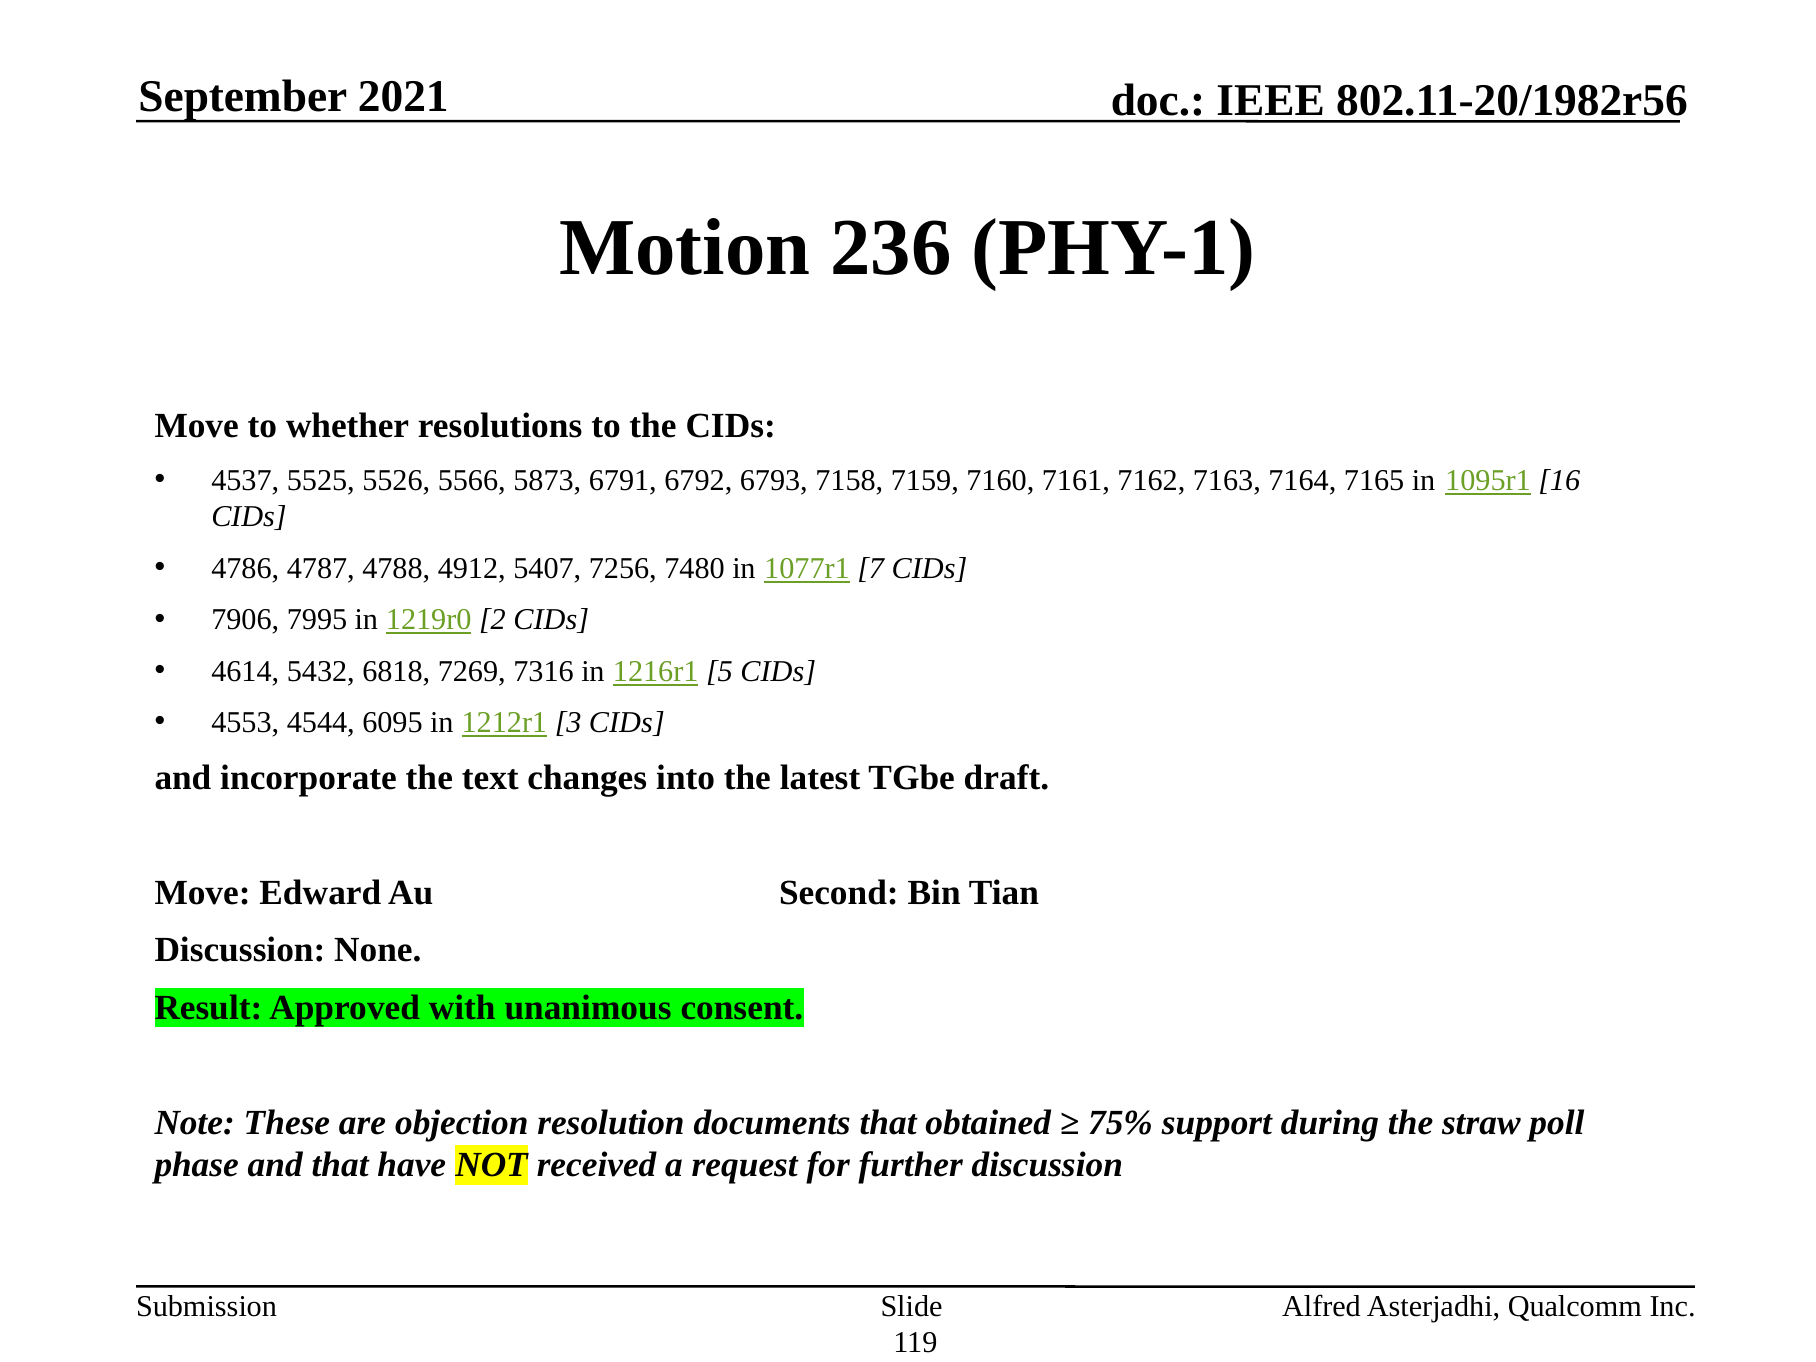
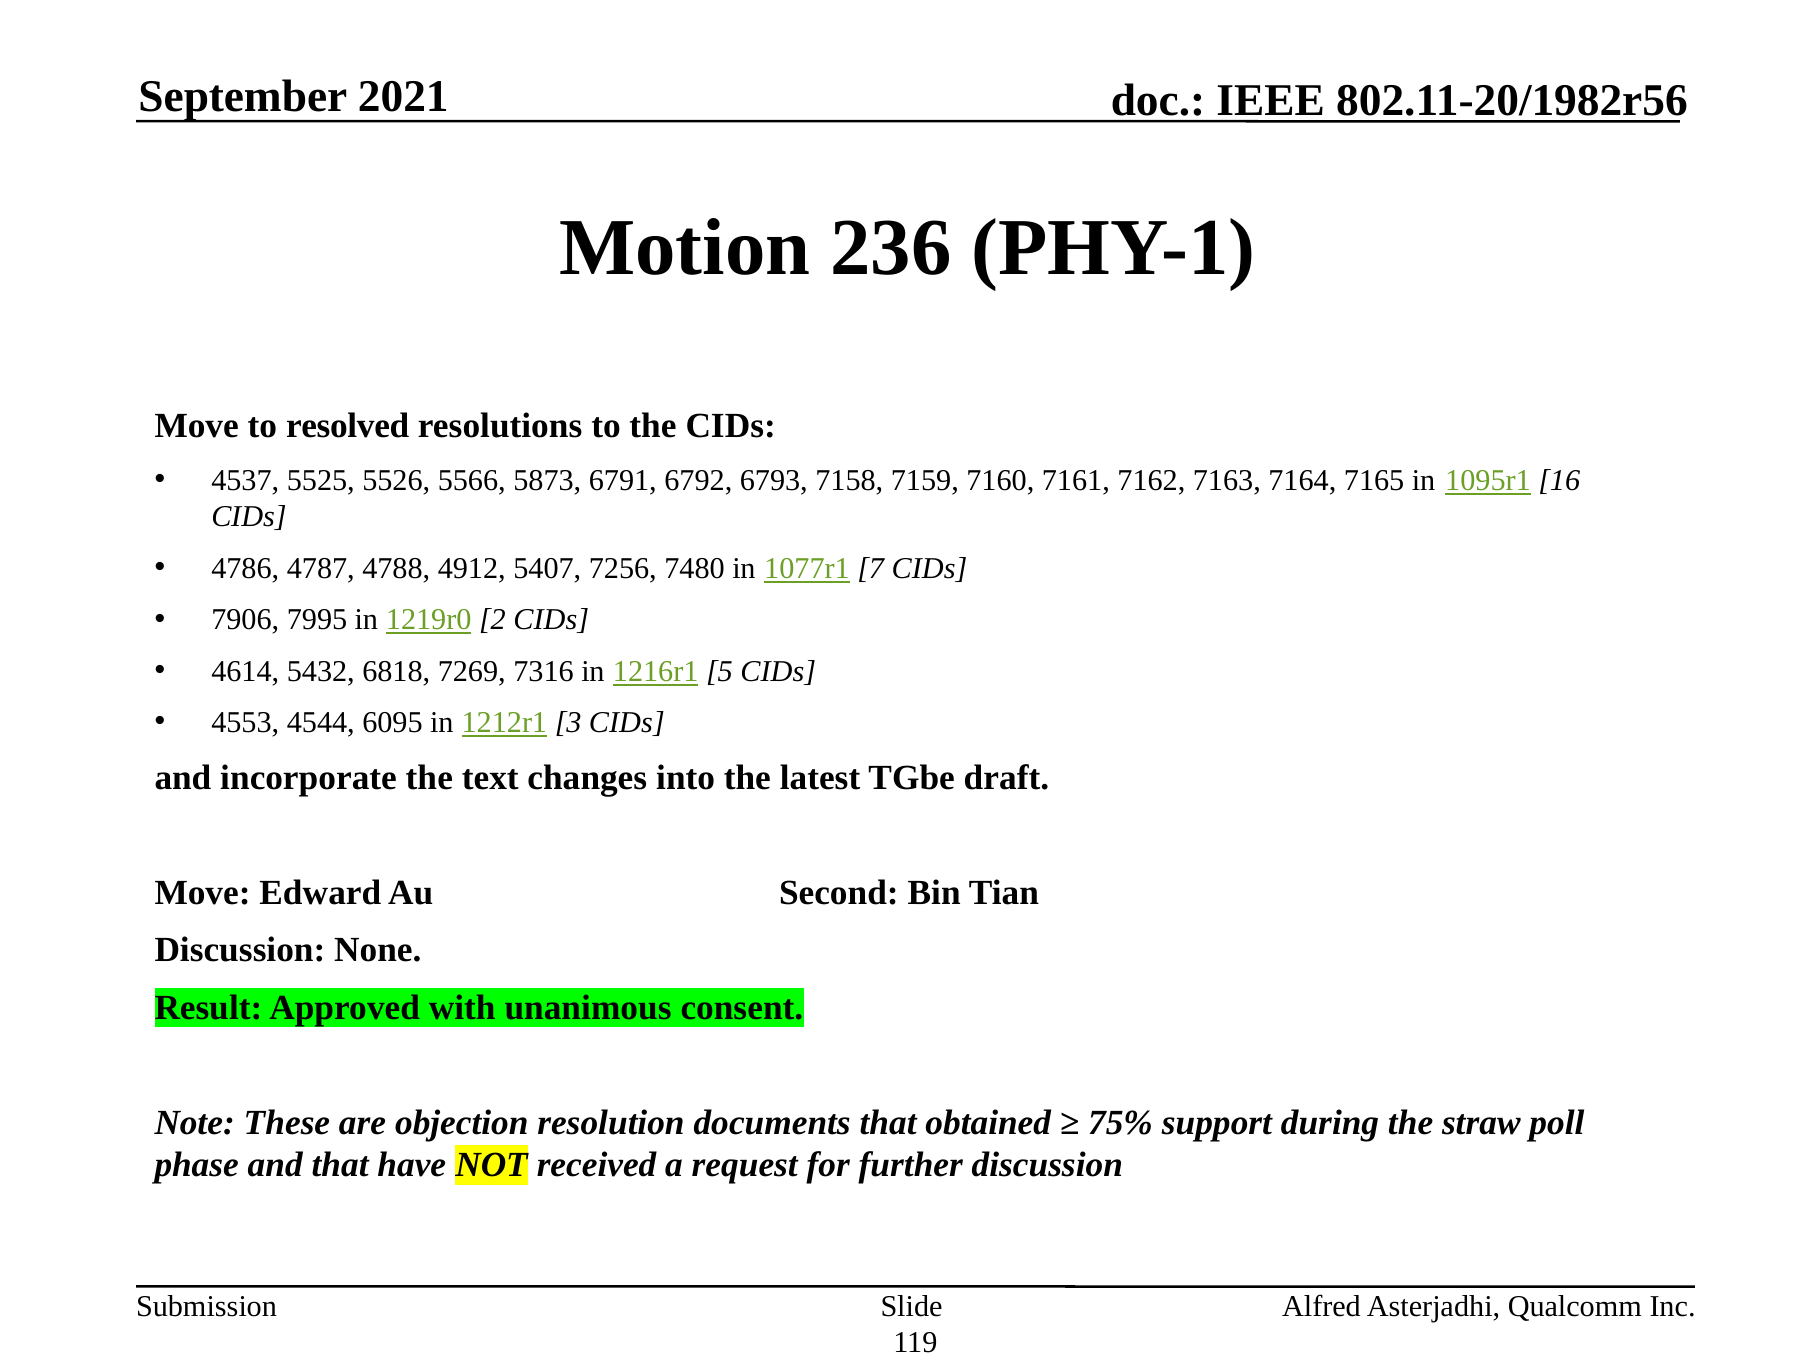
whether: whether -> resolved
